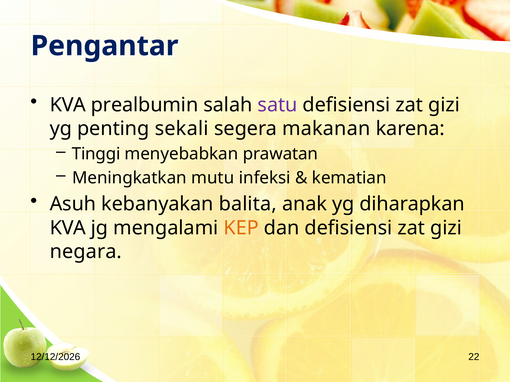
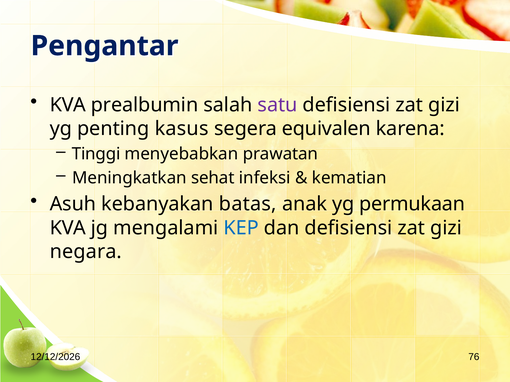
sekali: sekali -> kasus
makanan: makanan -> equivalen
mutu: mutu -> sehat
balita: balita -> batas
diharapkan: diharapkan -> permukaan
KEP colour: orange -> blue
22: 22 -> 76
